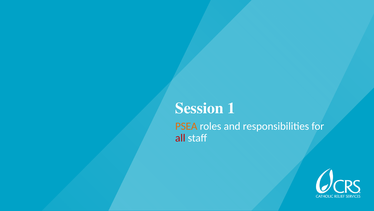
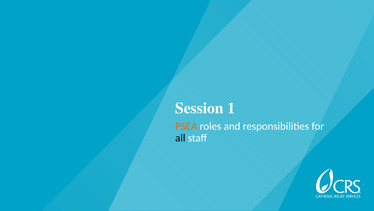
all colour: red -> black
